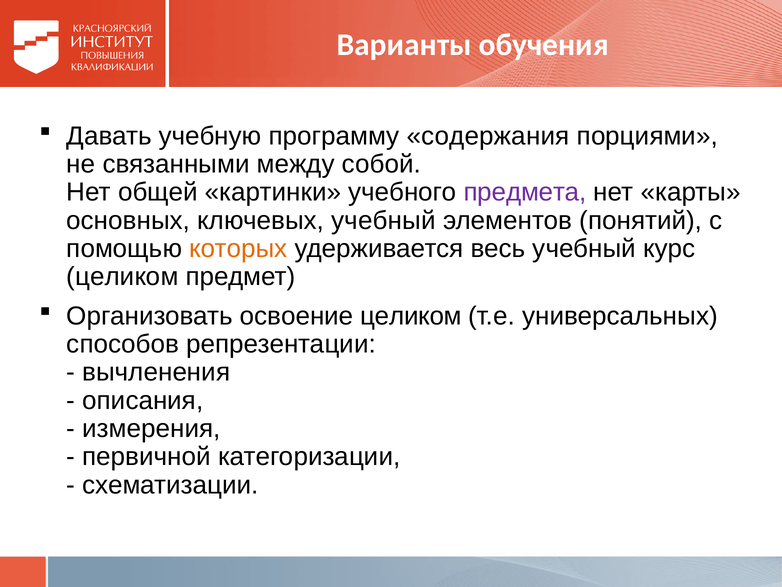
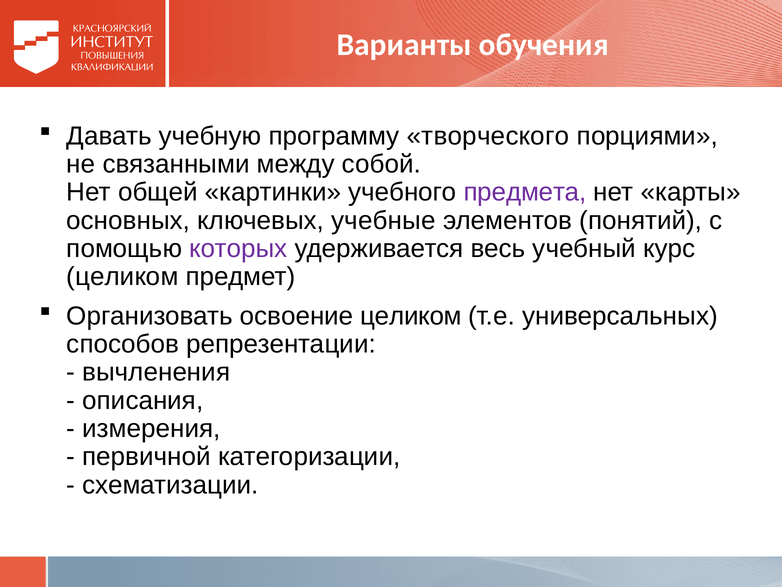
содержания: содержания -> творческого
ключевых учебный: учебный -> учебные
которых colour: orange -> purple
